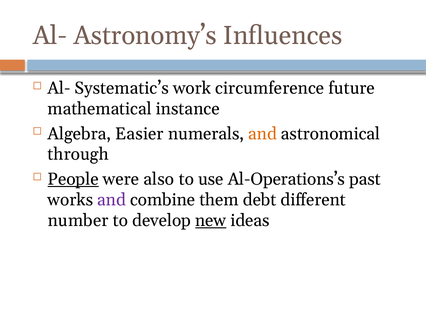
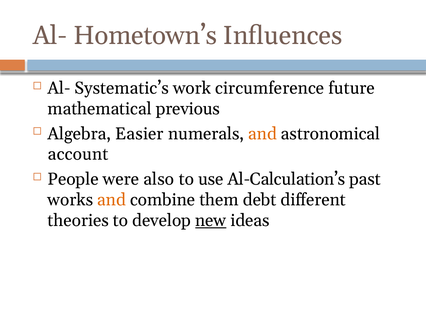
Astronomy’s: Astronomy’s -> Hometown’s
instance: instance -> previous
through: through -> account
People underline: present -> none
Al-Operations’s: Al-Operations’s -> Al-Calculation’s
and at (112, 199) colour: purple -> orange
number: number -> theories
